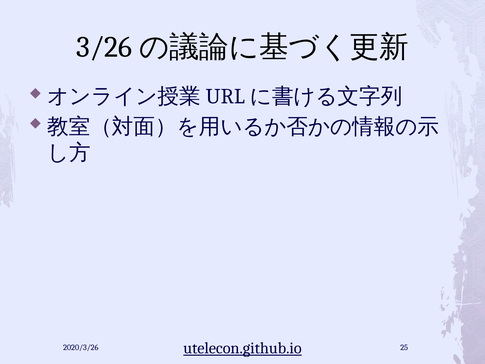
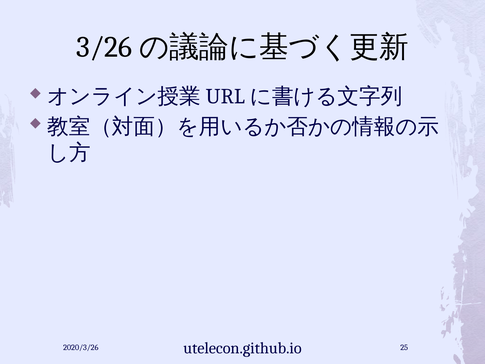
utelecon.github.io underline: present -> none
